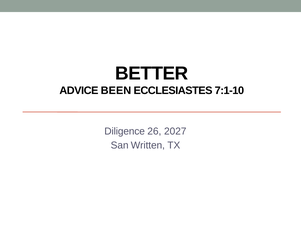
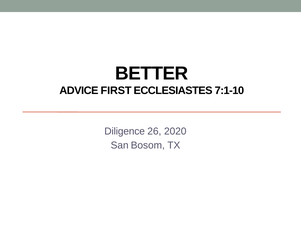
BEEN: BEEN -> FIRST
2027: 2027 -> 2020
Written: Written -> Bosom
